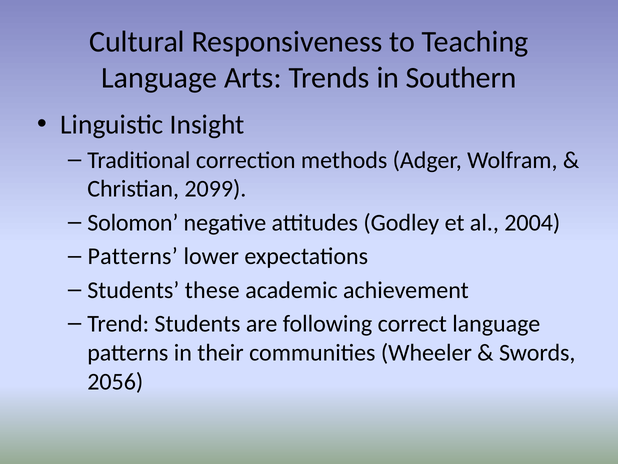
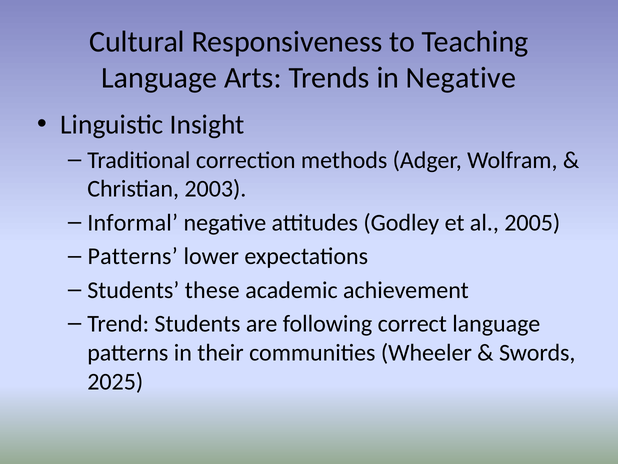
in Southern: Southern -> Negative
2099: 2099 -> 2003
Solomon: Solomon -> Informal
2004: 2004 -> 2005
2056: 2056 -> 2025
